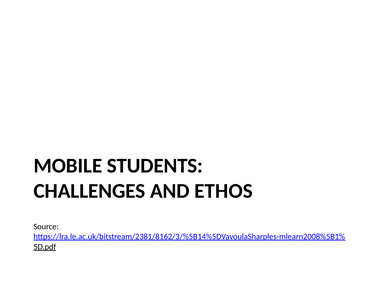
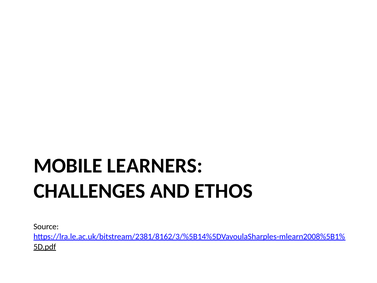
STUDENTS: STUDENTS -> LEARNERS
